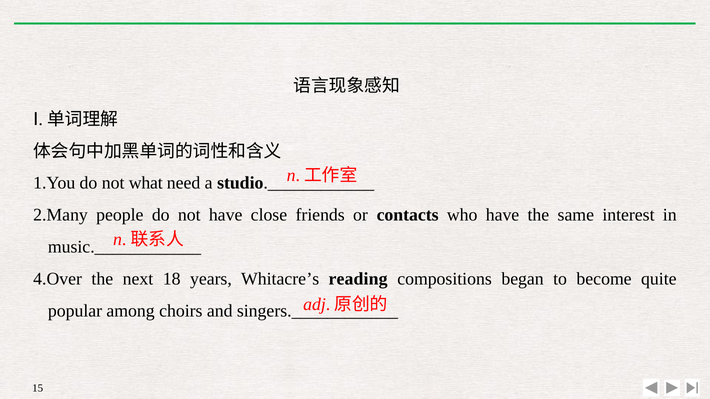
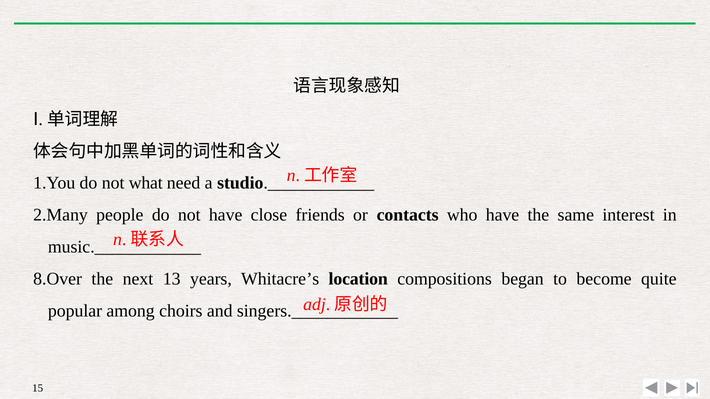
4.Over: 4.Over -> 8.Over
18: 18 -> 13
reading: reading -> location
